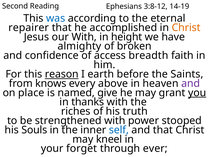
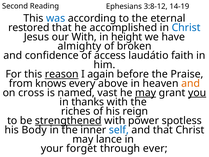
repairer: repairer -> restored
Christ at (186, 28) colour: orange -> blue
breadth: breadth -> laudátio
earth: earth -> again
Saints: Saints -> Praise
and at (191, 83) colour: purple -> orange
place: place -> cross
give: give -> vast
may at (146, 93) underline: none -> present
truth: truth -> reign
strengthened underline: none -> present
stooped: stooped -> spotless
Souls: Souls -> Body
kneel: kneel -> lance
